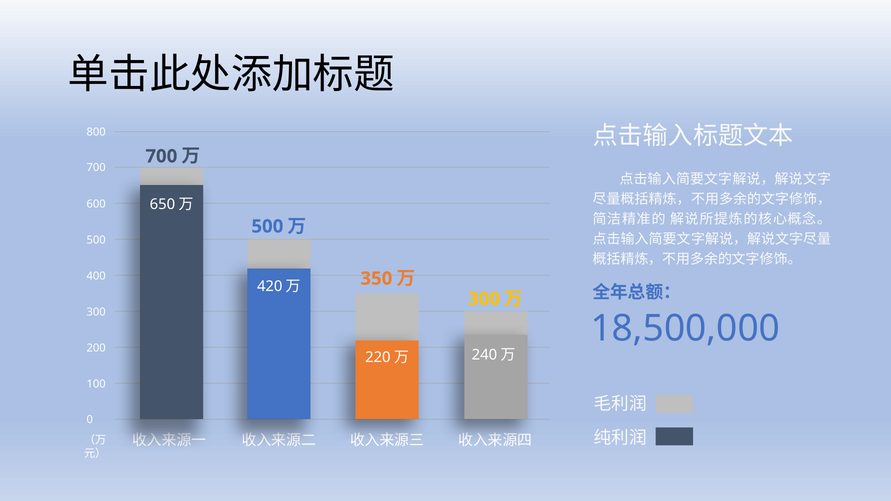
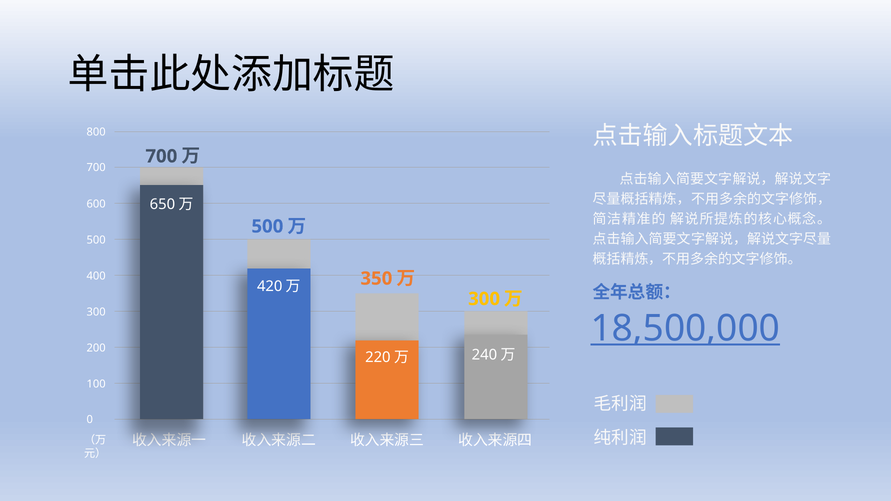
18,500,000 underline: none -> present
